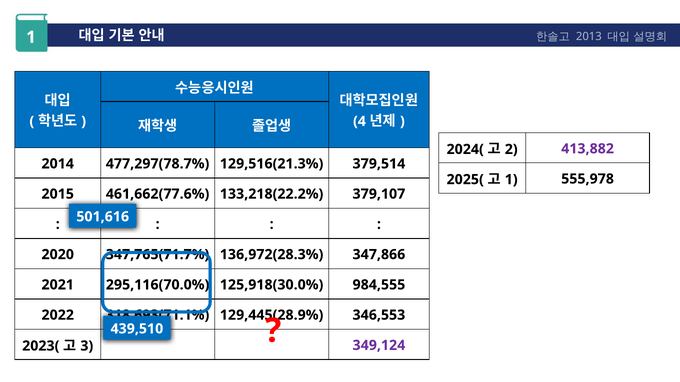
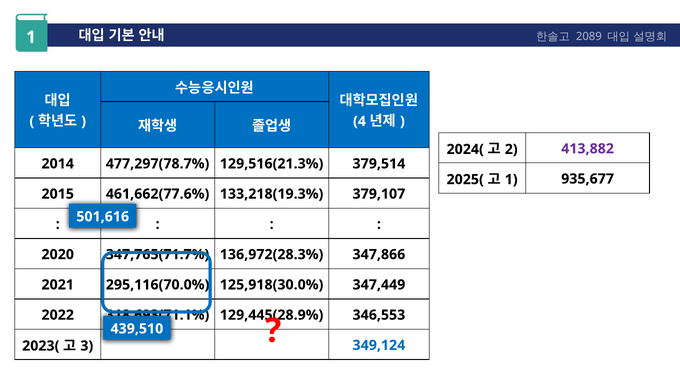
2013: 2013 -> 2089
555,978: 555,978 -> 935,677
133,218(22.2%: 133,218(22.2% -> 133,218(19.3%
984,555: 984,555 -> 347,449
349,124 colour: purple -> blue
